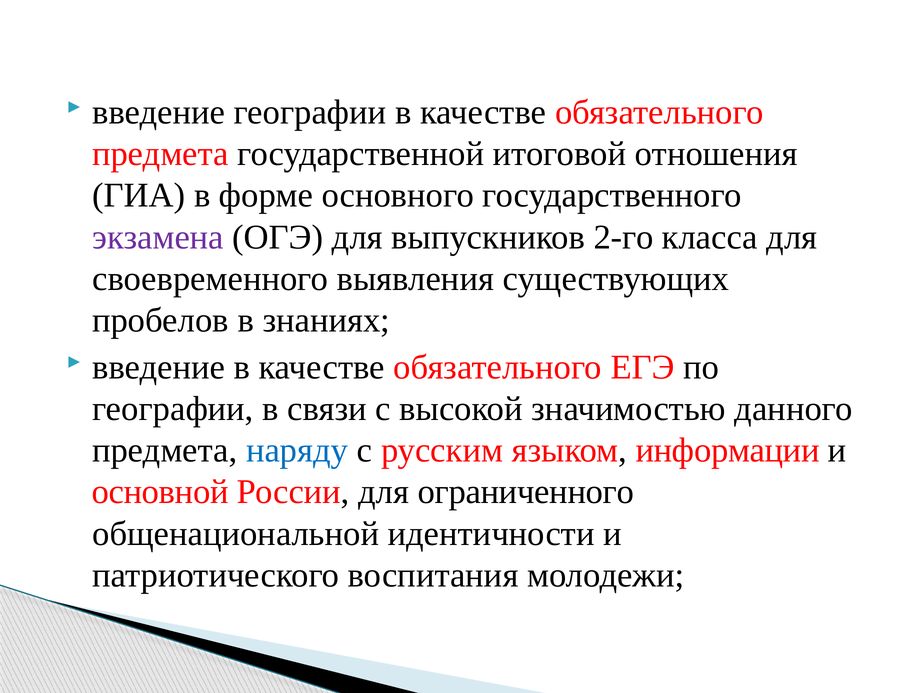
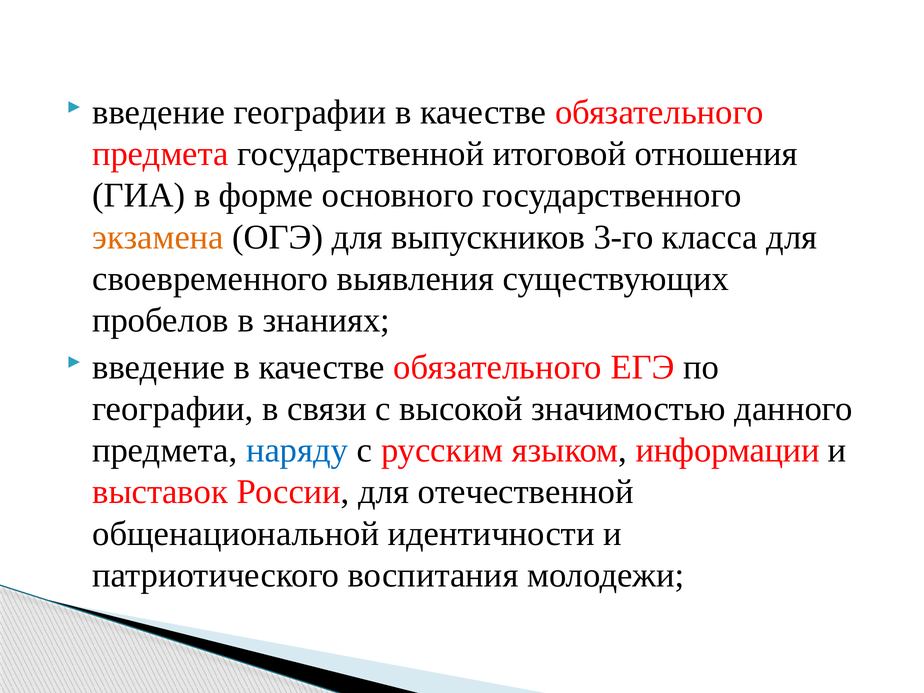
экзамена colour: purple -> orange
2-го: 2-го -> 3-го
основной: основной -> выставок
ограниченного: ограниченного -> отечественной
